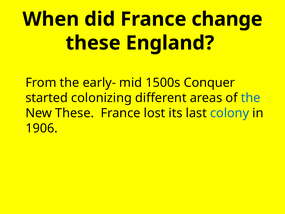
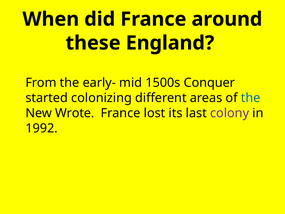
change: change -> around
New These: These -> Wrote
colony colour: blue -> purple
1906: 1906 -> 1992
